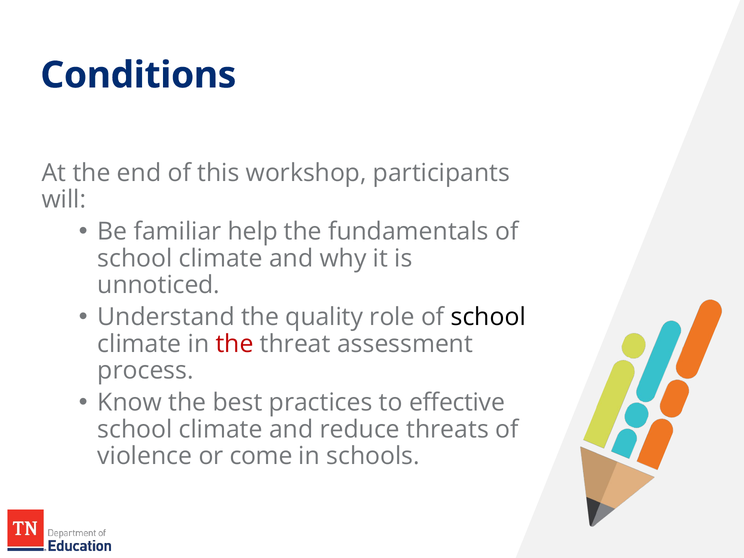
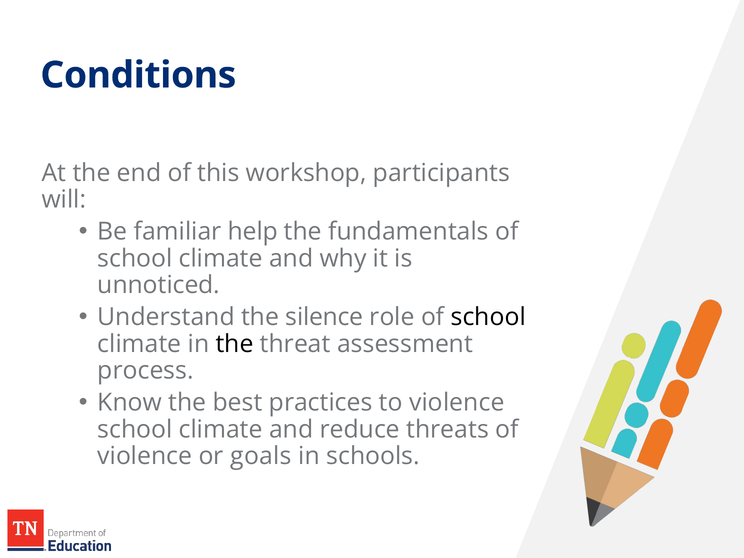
quality: quality -> silence
the at (235, 344) colour: red -> black
to effective: effective -> violence
come: come -> goals
